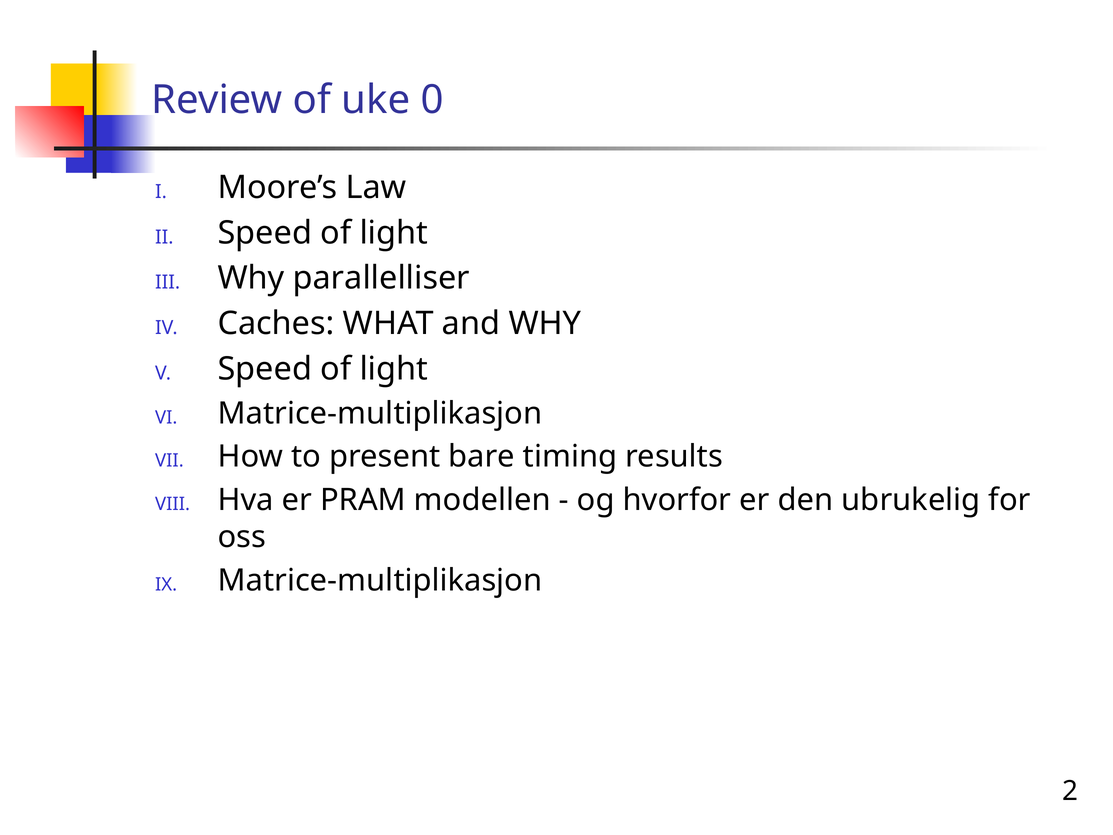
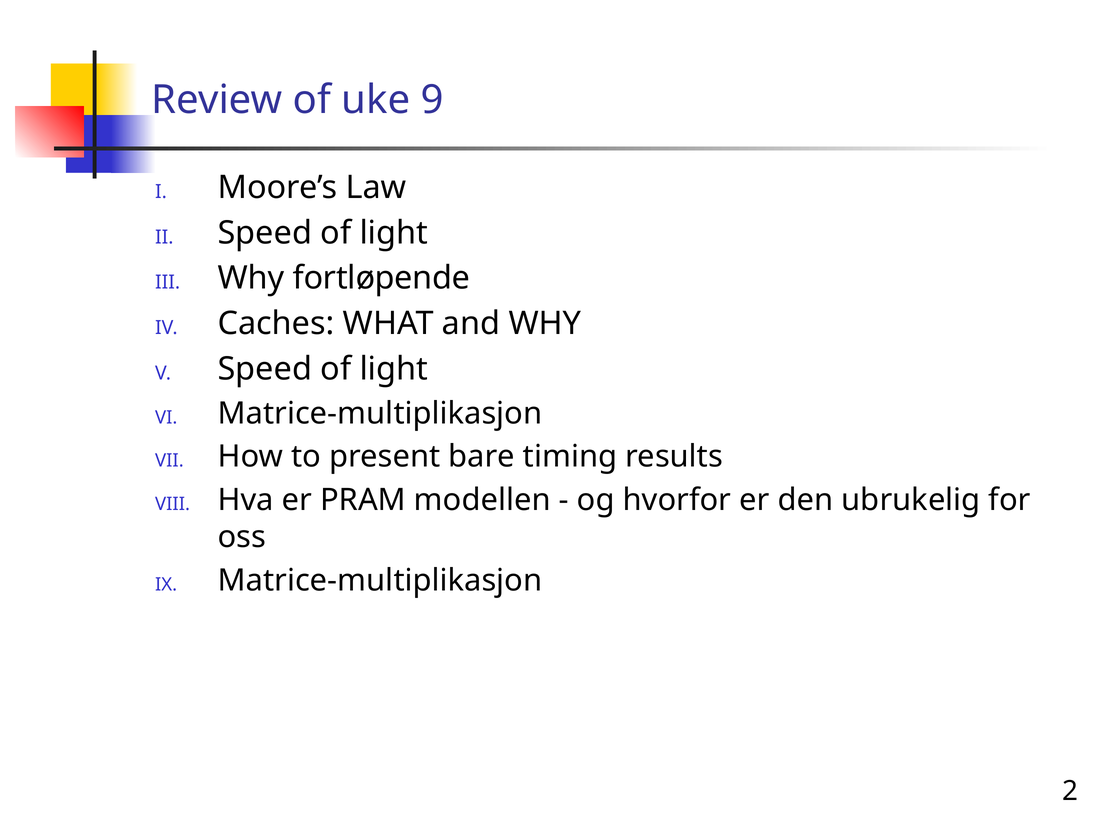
0: 0 -> 9
parallelliser: parallelliser -> fortløpende
